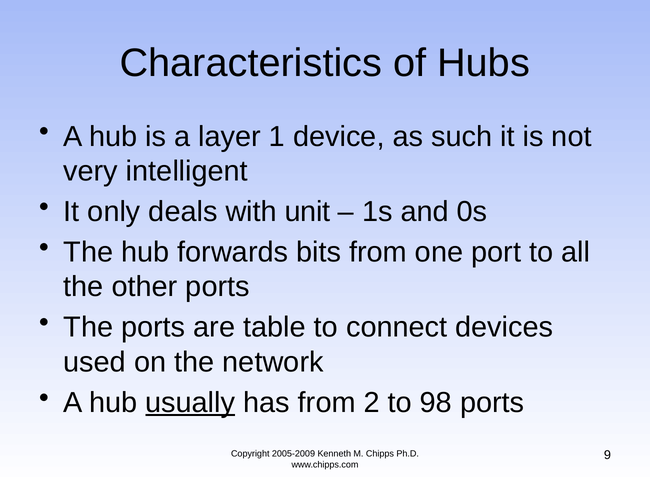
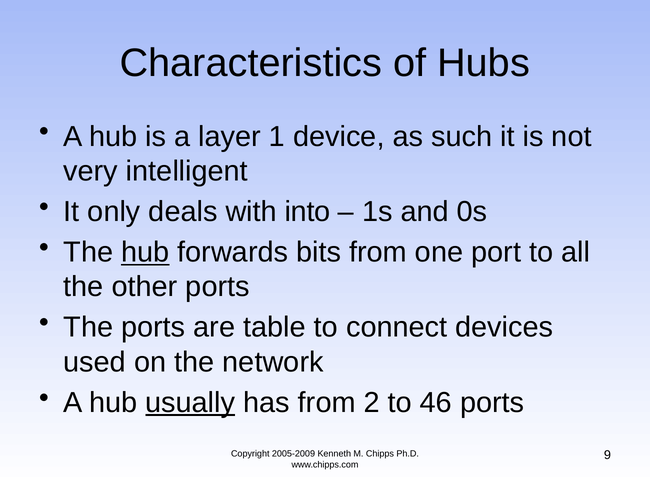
unit: unit -> into
hub at (145, 252) underline: none -> present
98: 98 -> 46
